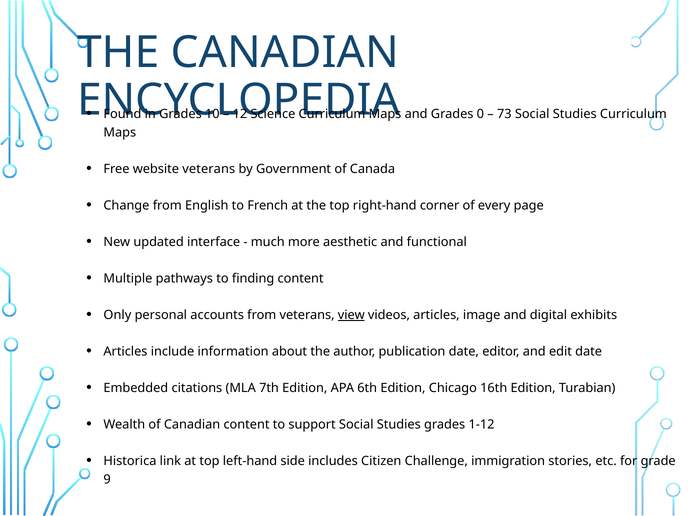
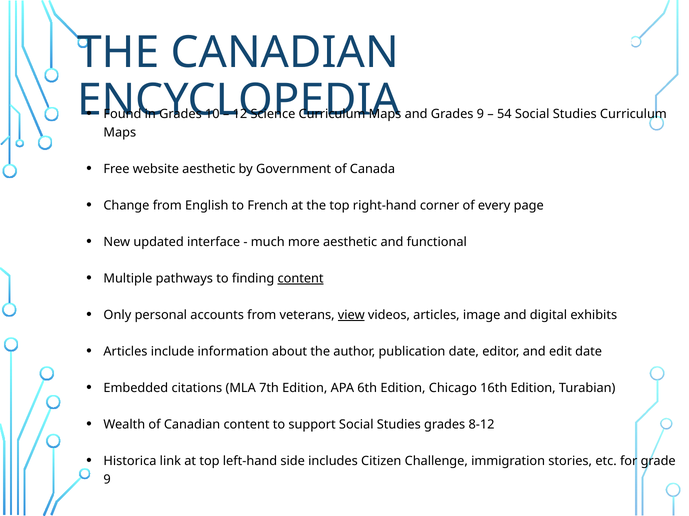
Grades 0: 0 -> 9
73: 73 -> 54
website veterans: veterans -> aesthetic
content at (301, 279) underline: none -> present
1-12: 1-12 -> 8-12
